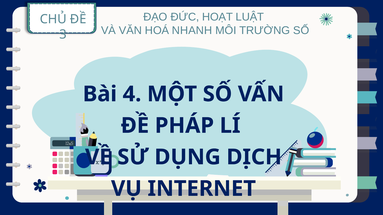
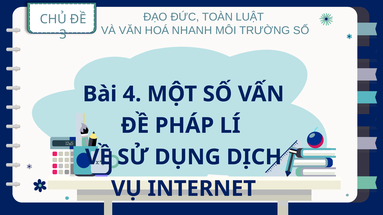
HOẠT: HOẠT -> TOÀN
